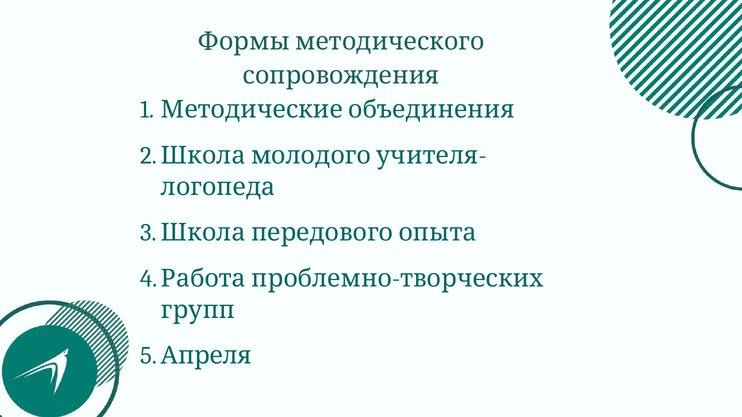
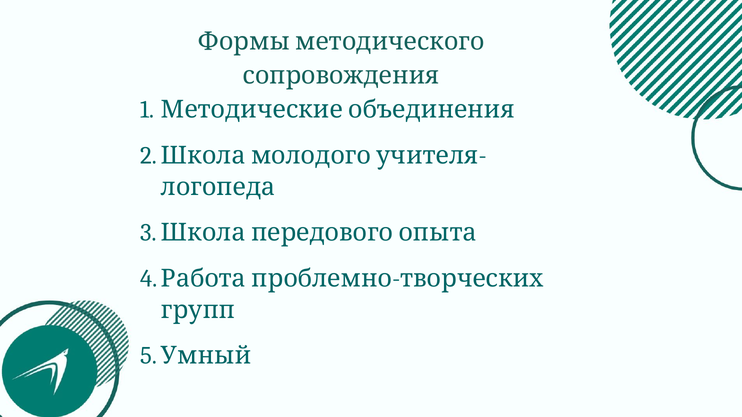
Апреля: Апреля -> Умный
